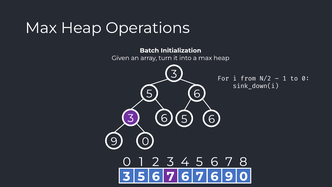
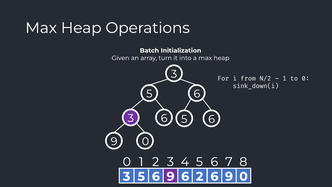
3 5 6 7: 7 -> 9
7 at (200, 176): 7 -> 2
